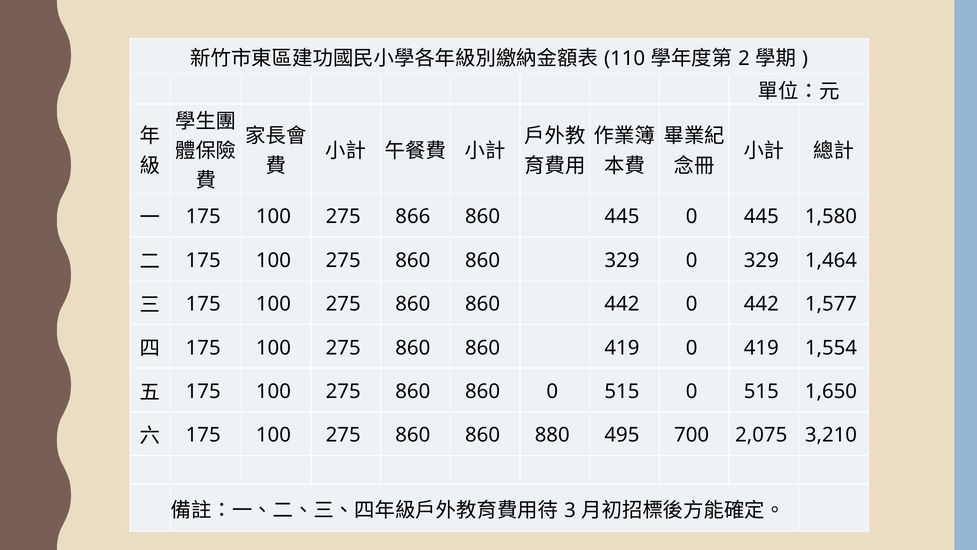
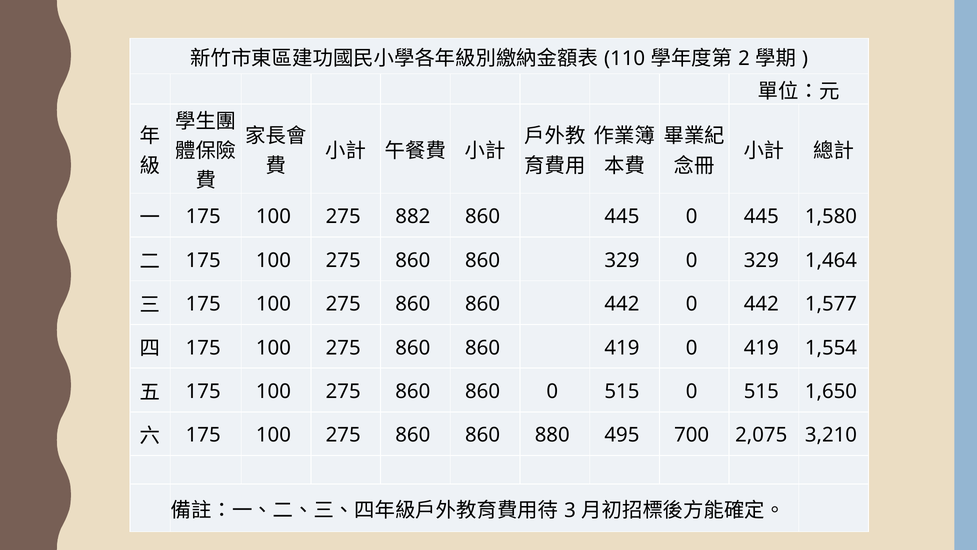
866: 866 -> 882
